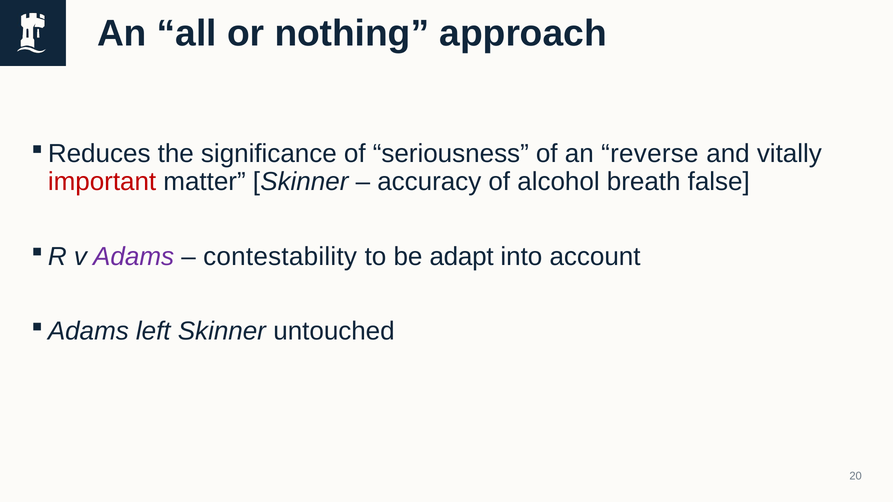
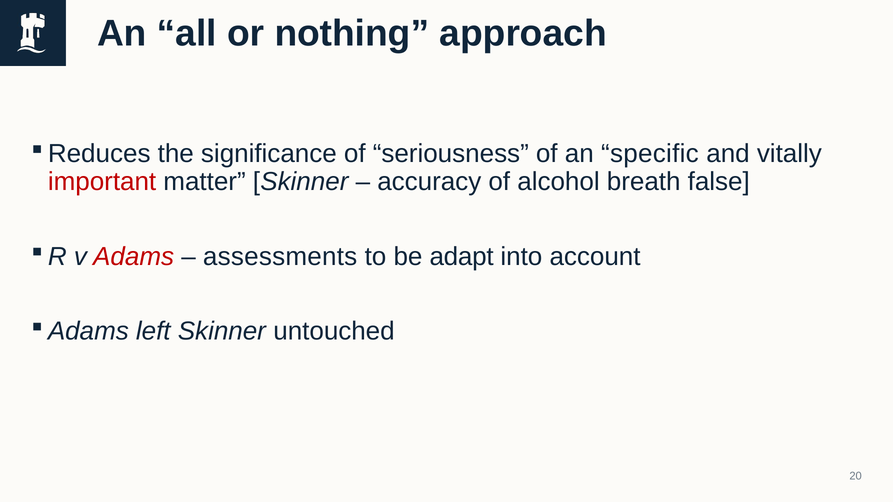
reverse: reverse -> specific
Adams colour: purple -> red
contestability: contestability -> assessments
